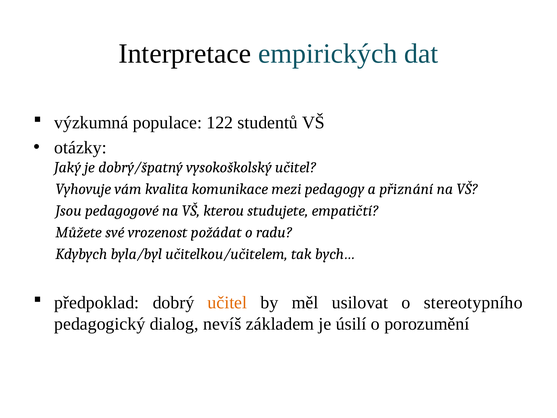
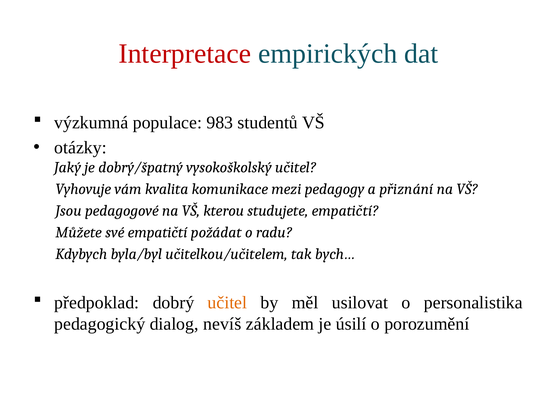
Interpretace colour: black -> red
122: 122 -> 983
své vrozenost: vrozenost -> empatičtí
stereotypního: stereotypního -> personalistika
